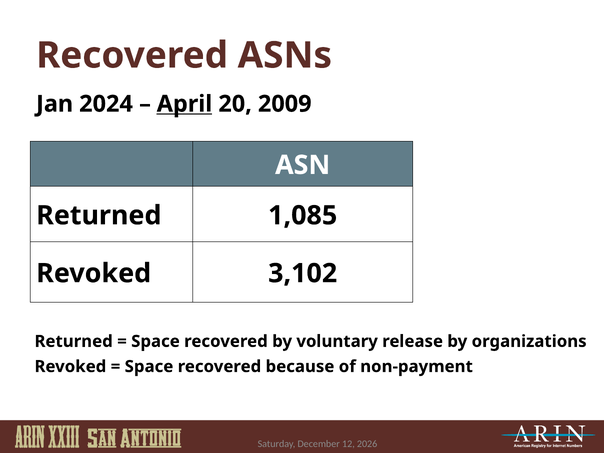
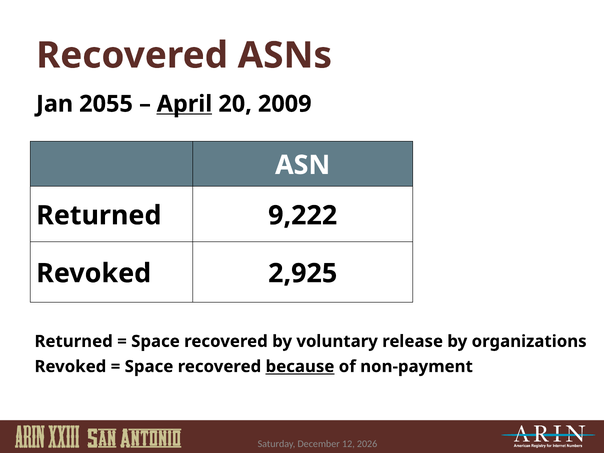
2024: 2024 -> 2055
1,085: 1,085 -> 9,222
3,102: 3,102 -> 2,925
because underline: none -> present
